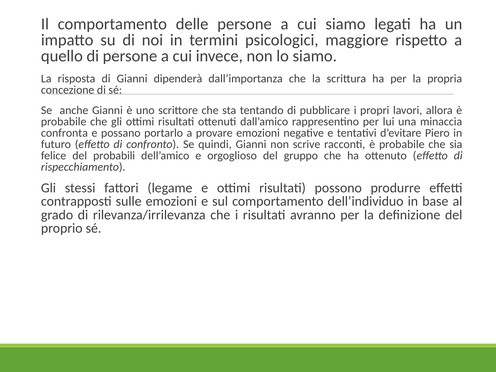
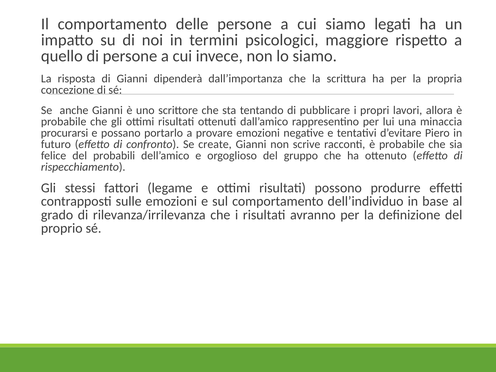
confronta: confronta -> procurarsi
quindi: quindi -> create
